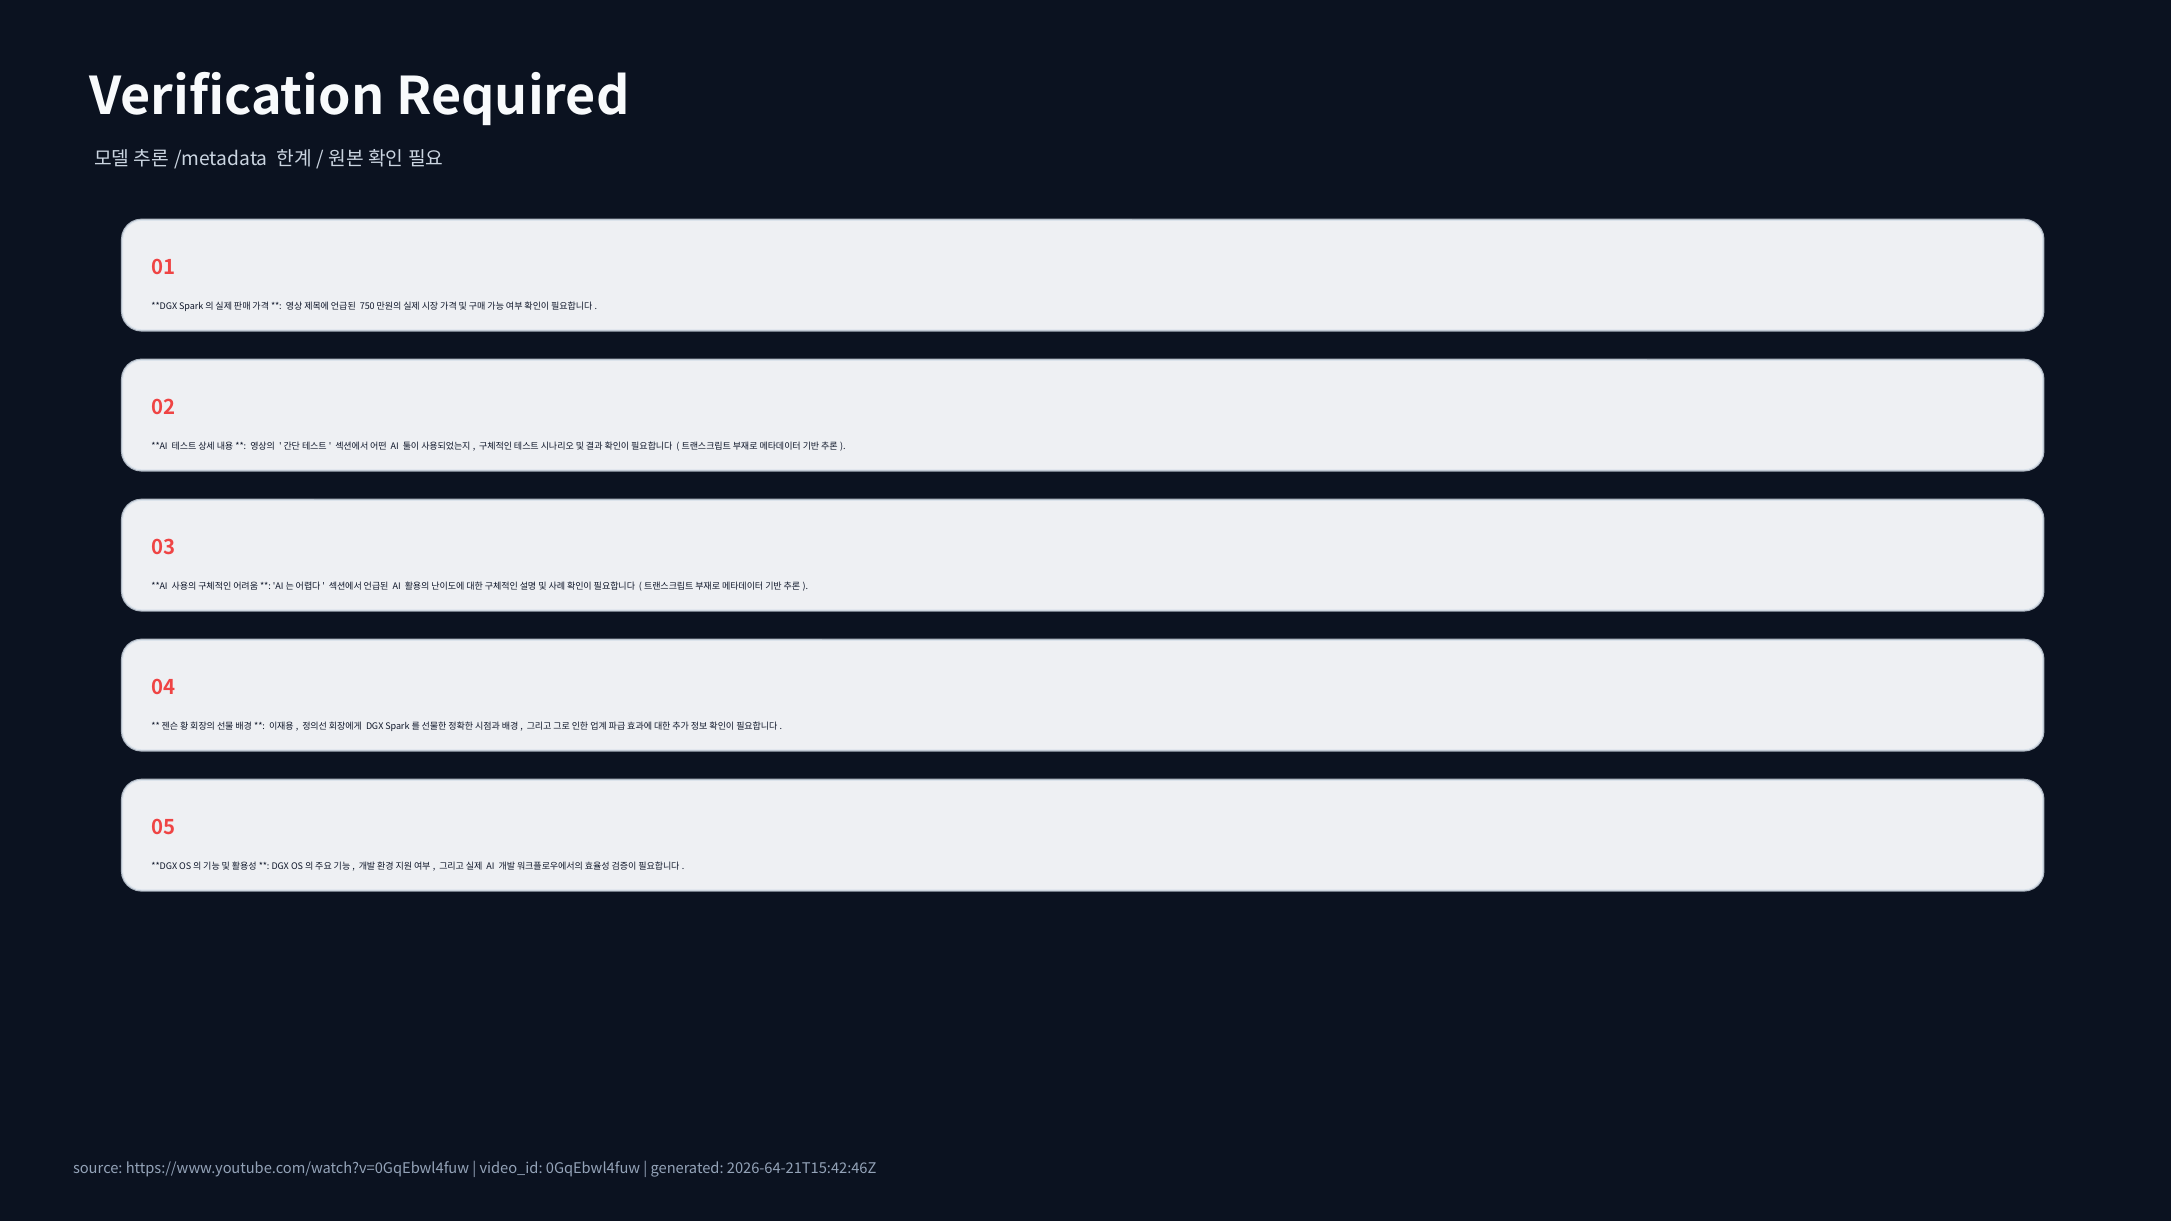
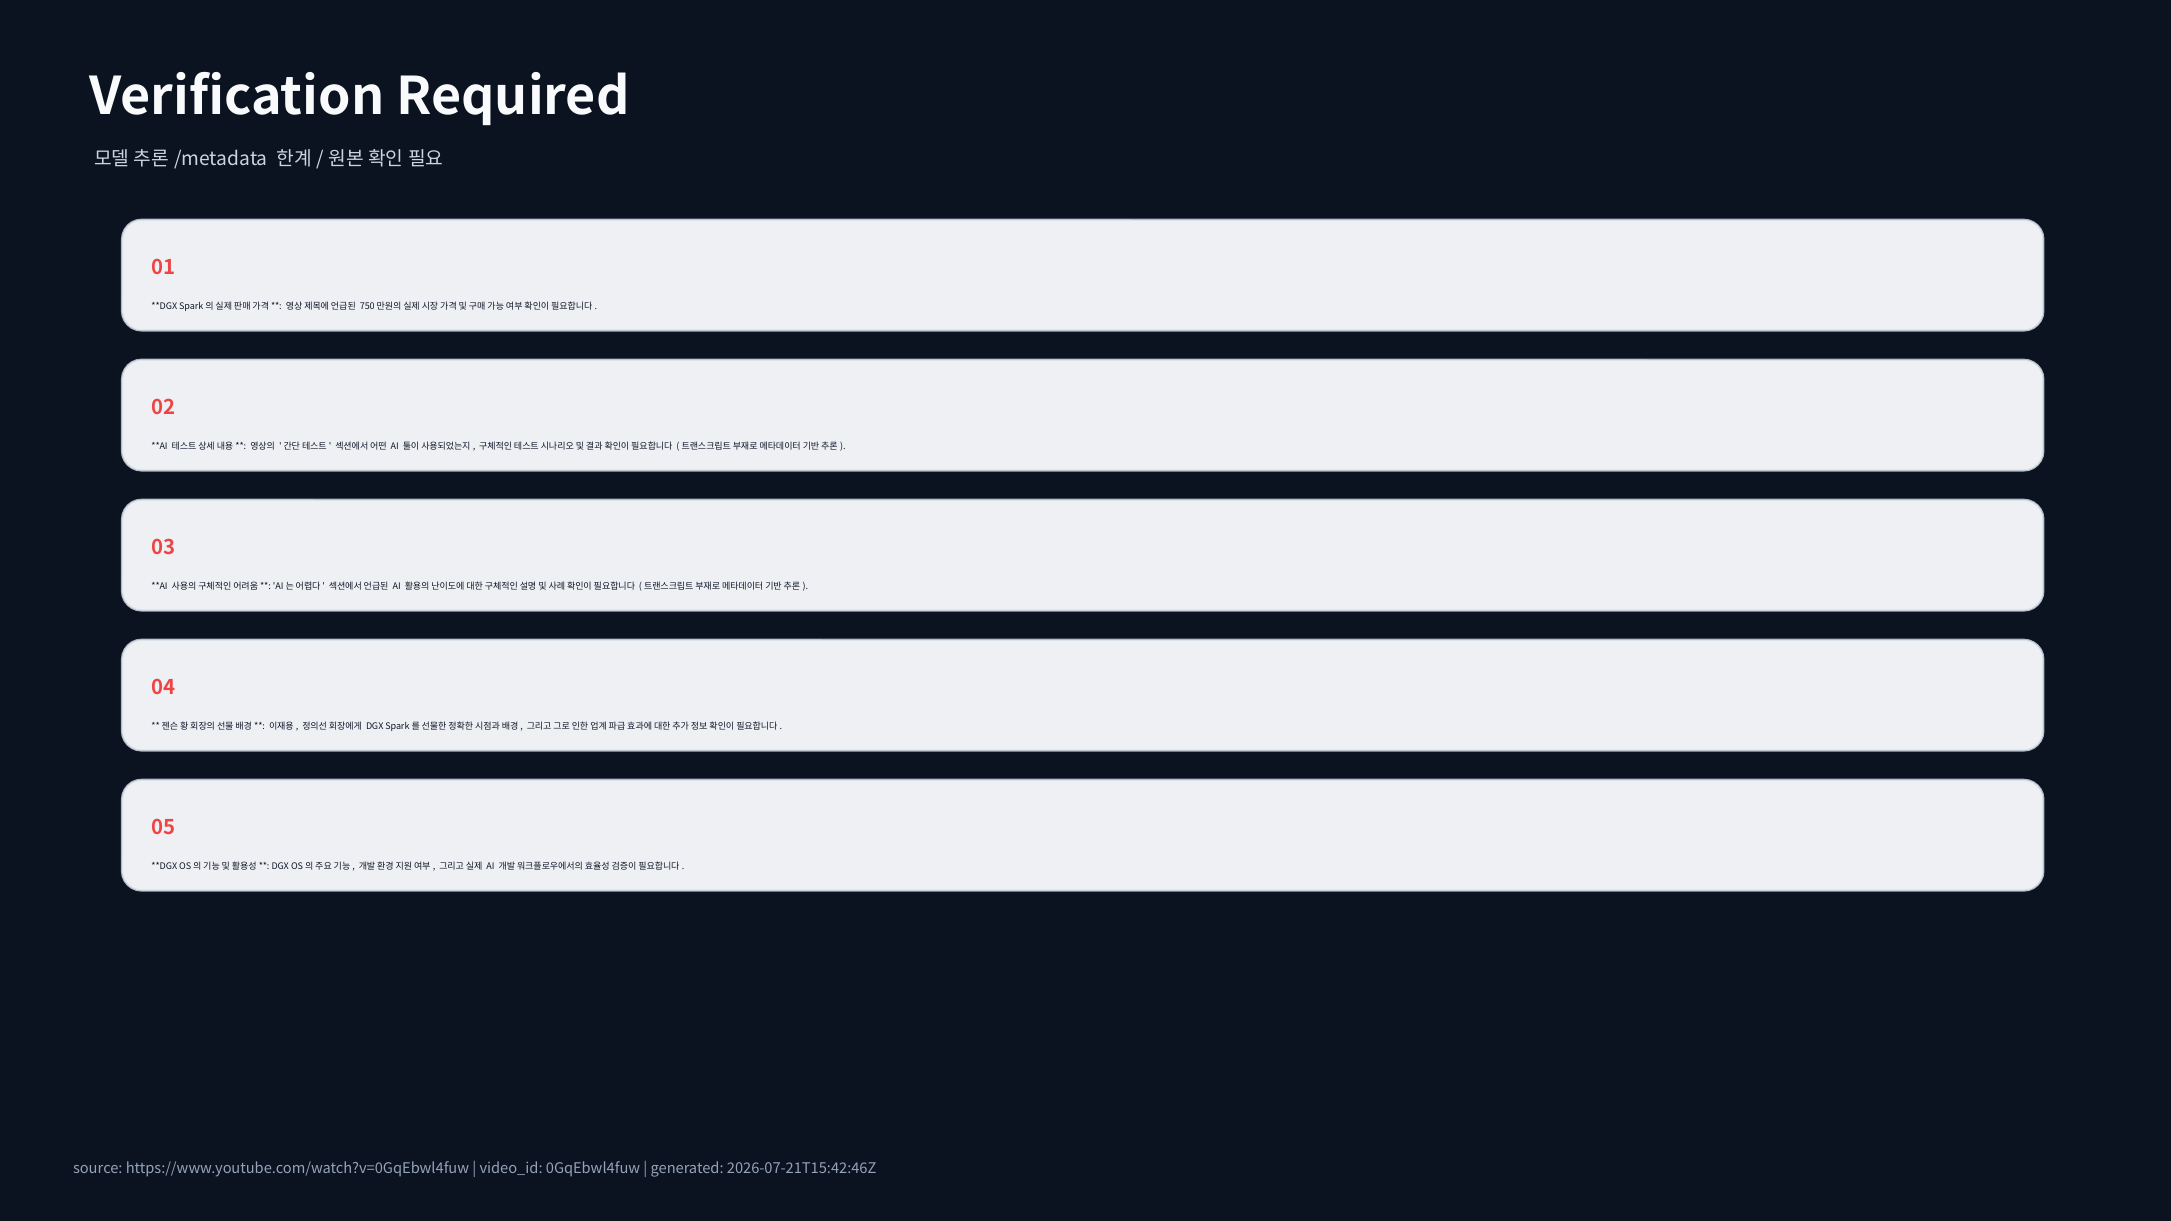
2026-64-21T15:42:46Z: 2026-64-21T15:42:46Z -> 2026-07-21T15:42:46Z
